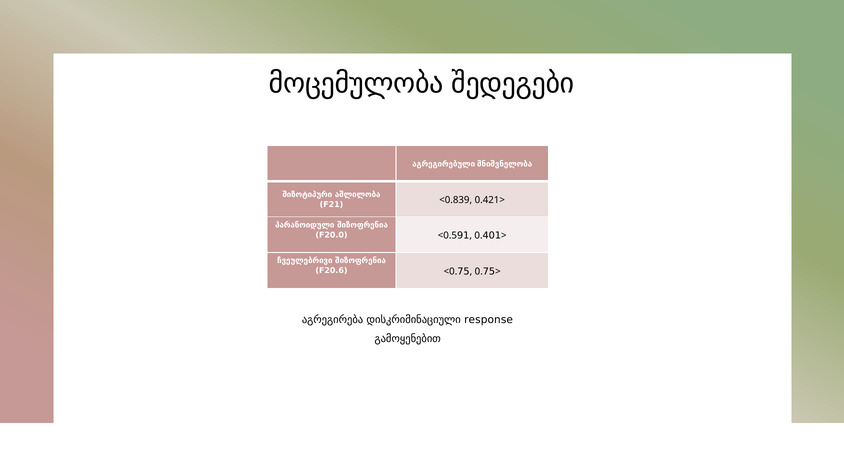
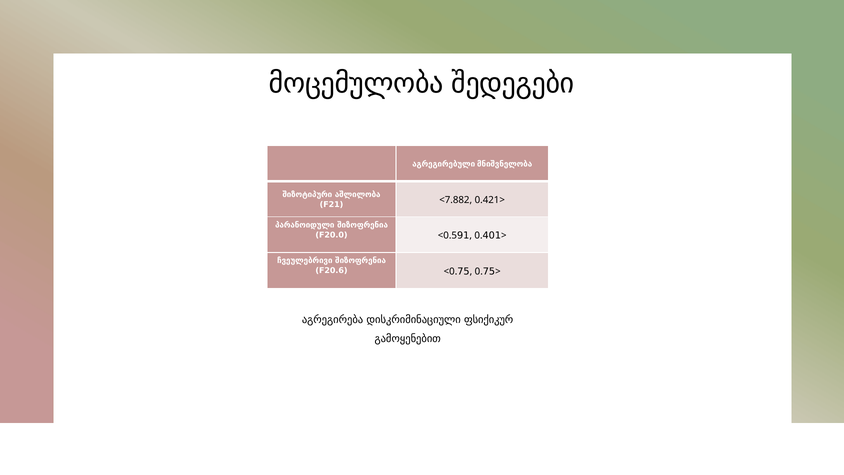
<0.839: <0.839 -> <7.882
response: response -> ფსიქიკურ
